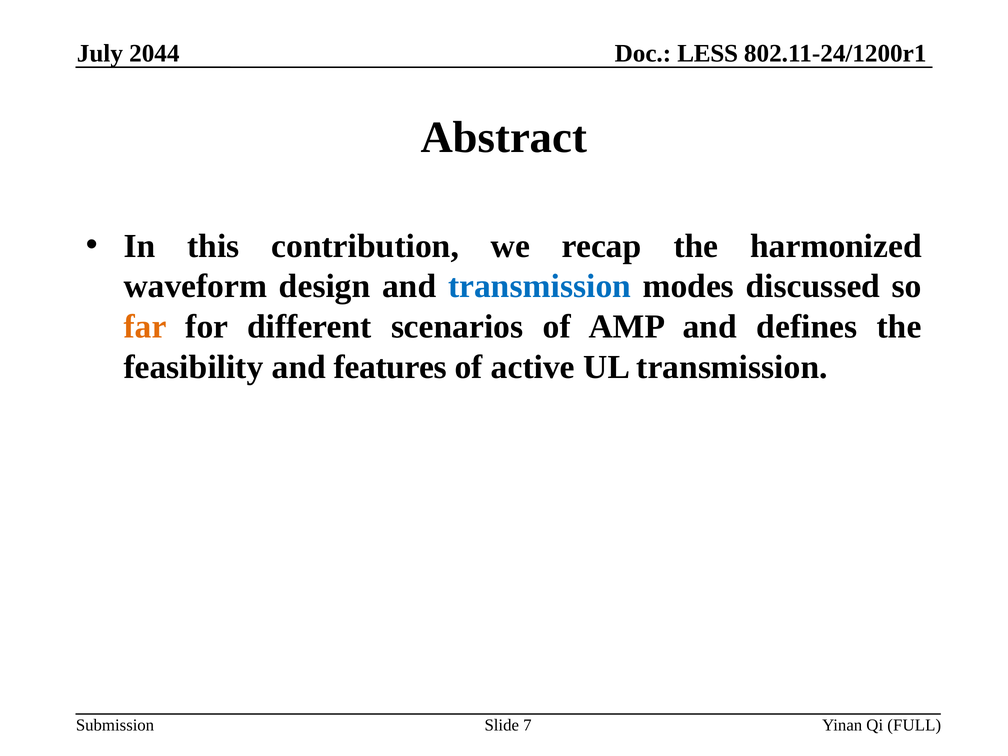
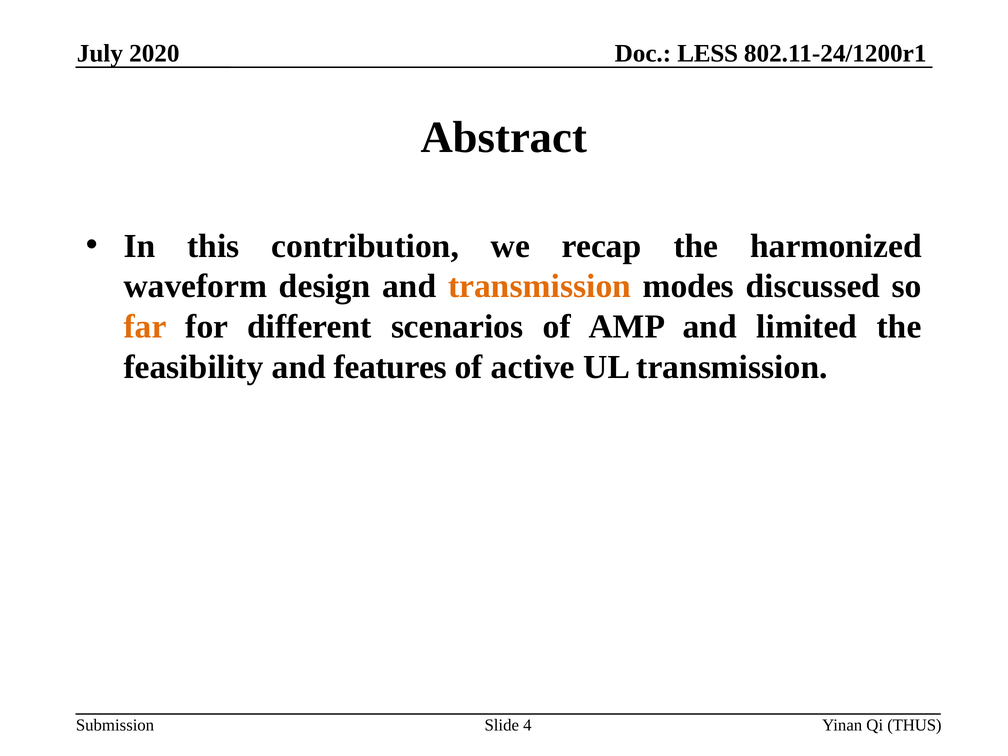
2044: 2044 -> 2020
transmission at (540, 286) colour: blue -> orange
defines: defines -> limited
7: 7 -> 4
FULL: FULL -> THUS
